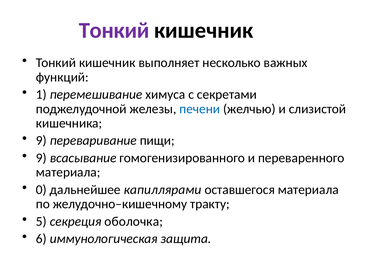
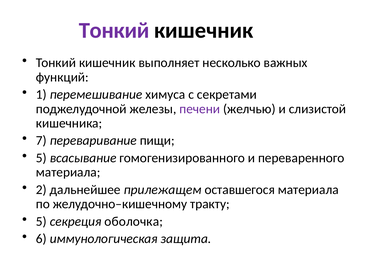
печени colour: blue -> purple
9 at (41, 140): 9 -> 7
9 at (41, 158): 9 -> 5
0: 0 -> 2
капиллярами: капиллярами -> прилежащем
